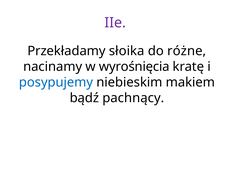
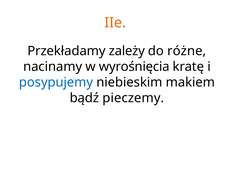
IIe colour: purple -> orange
słoika: słoika -> zależy
pachnący: pachnący -> pieczemy
